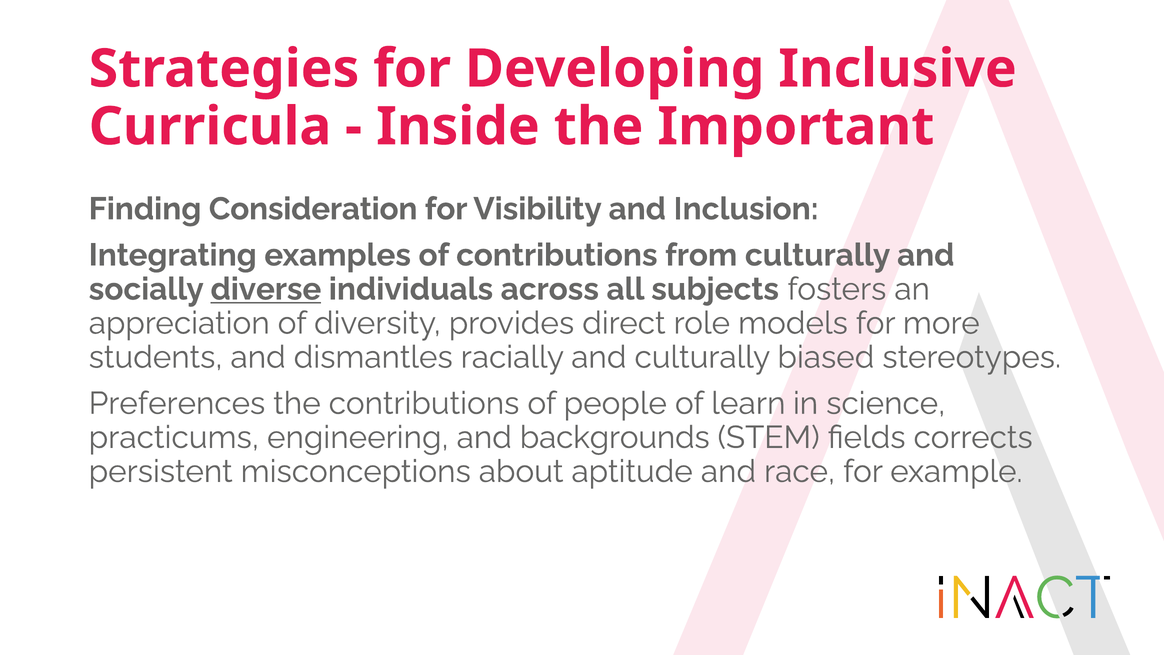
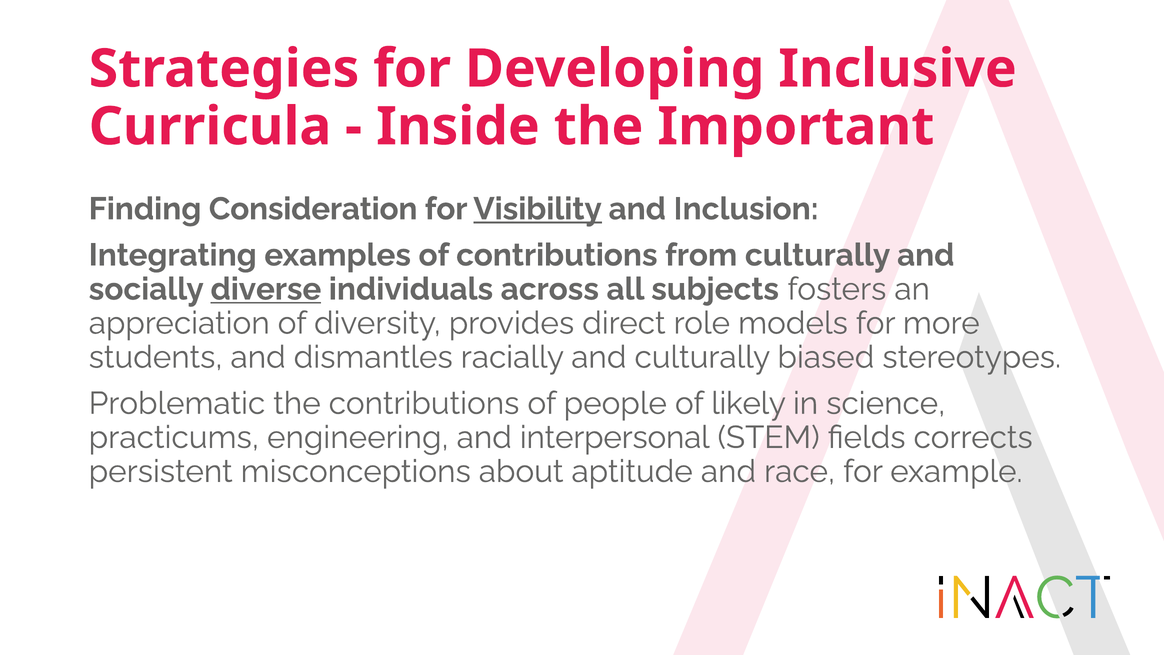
Visibility underline: none -> present
Preferences: Preferences -> Problematic
learn: learn -> likely
backgrounds: backgrounds -> interpersonal
